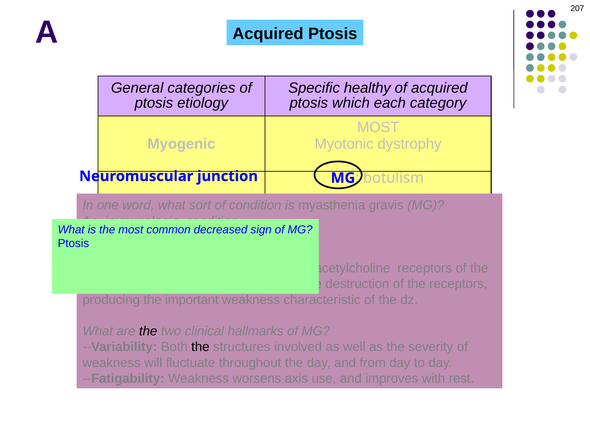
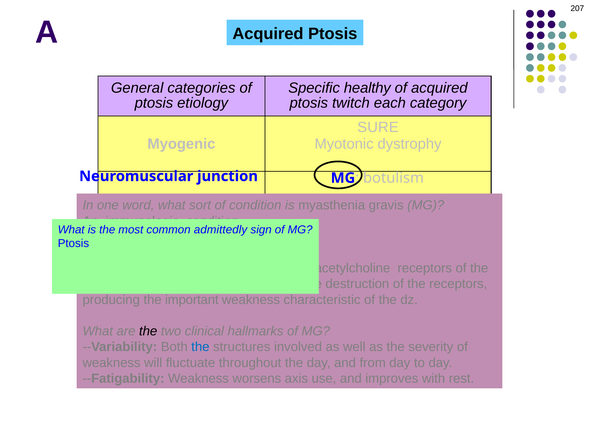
which: which -> twitch
MOST at (378, 127): MOST -> SURE
decreased: decreased -> admittedly
the at (200, 347) colour: black -> blue
